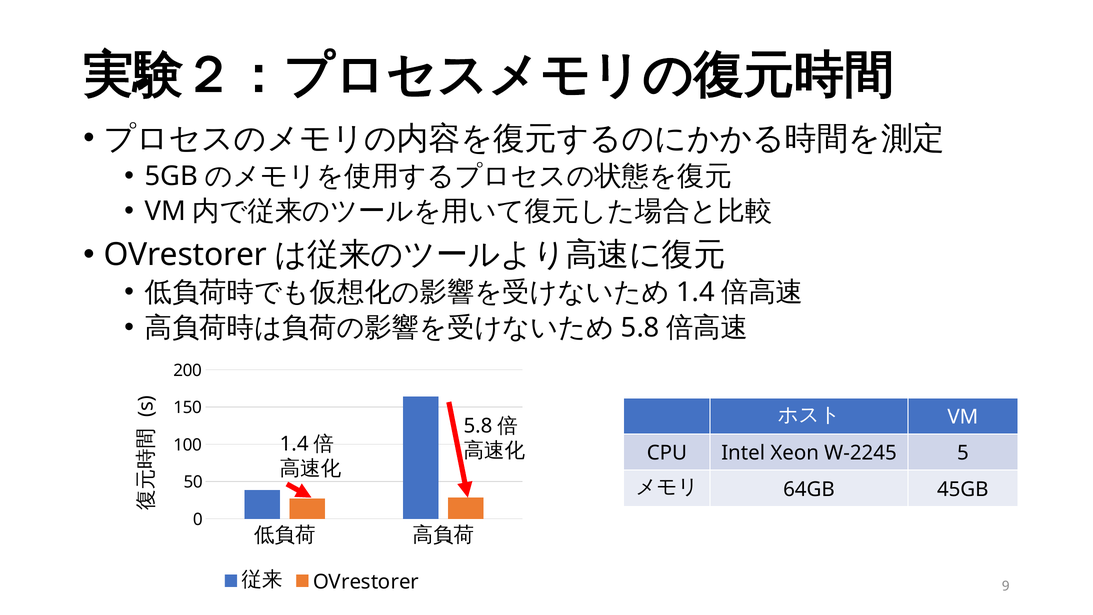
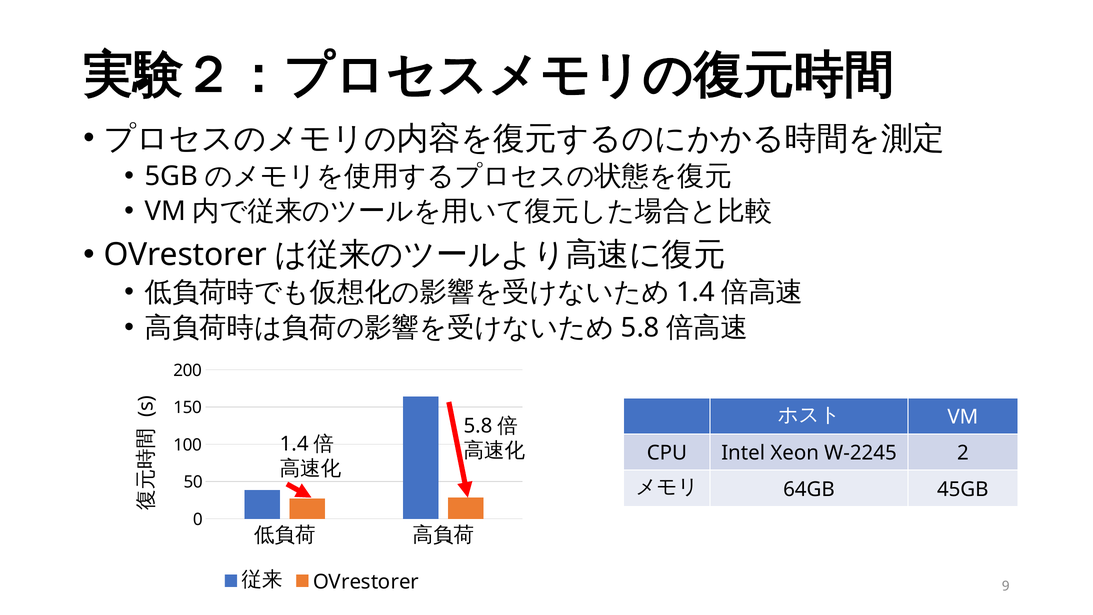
5: 5 -> 2
